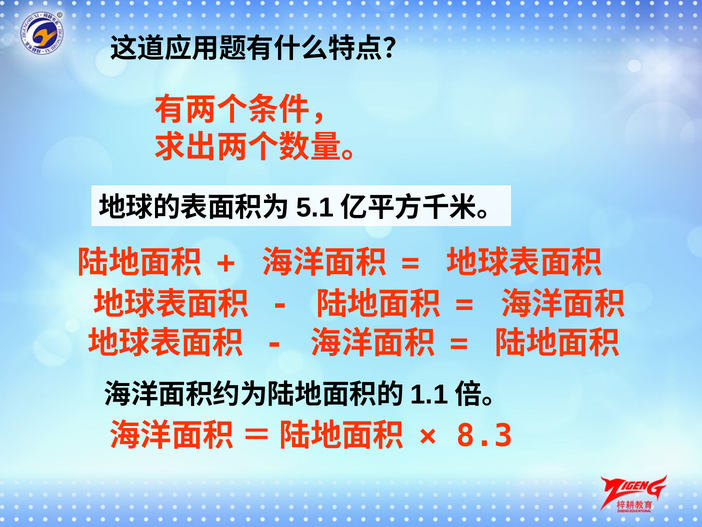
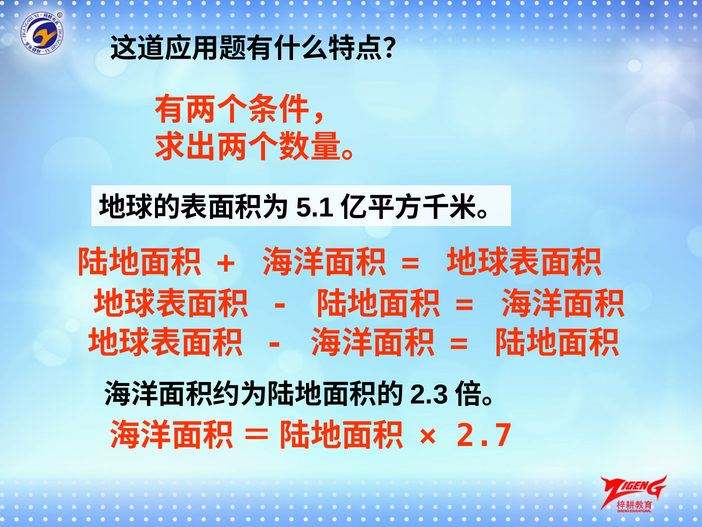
1.1: 1.1 -> 2.3
8.3: 8.3 -> 2.7
